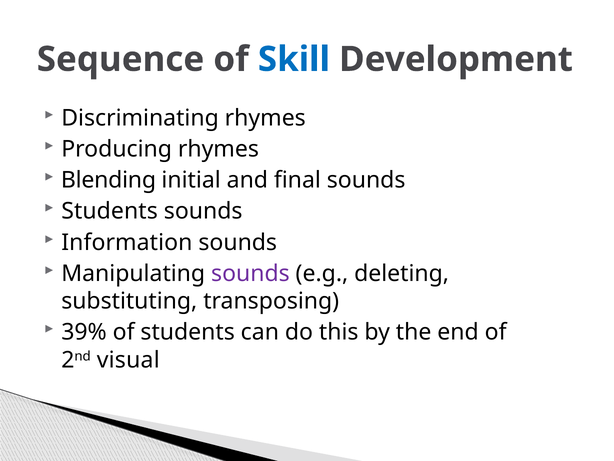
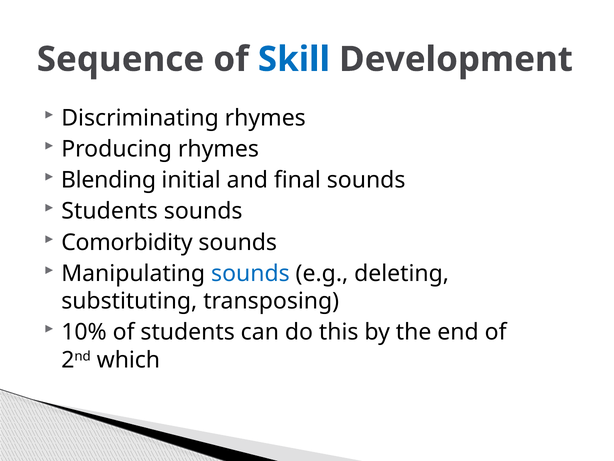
Information: Information -> Comorbidity
sounds at (250, 273) colour: purple -> blue
39%: 39% -> 10%
visual: visual -> which
